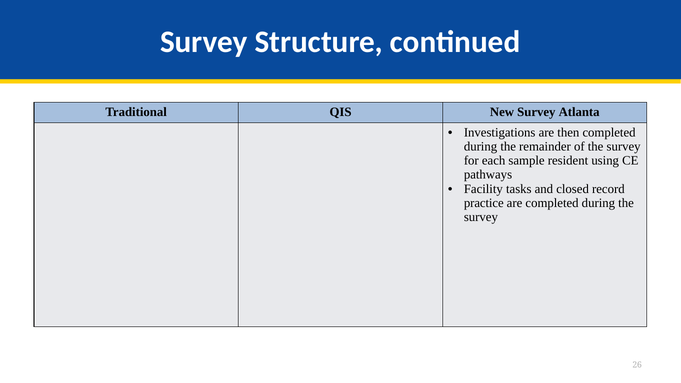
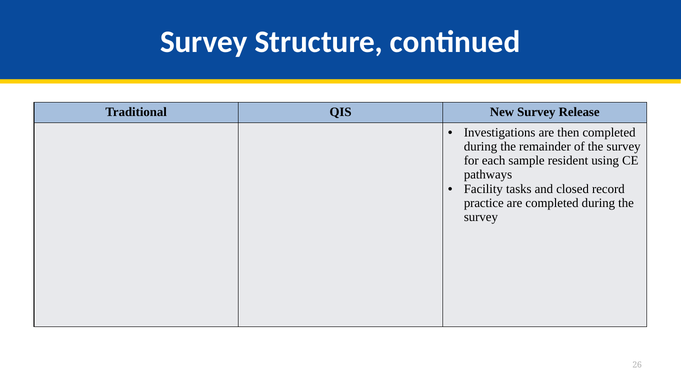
Atlanta: Atlanta -> Release
